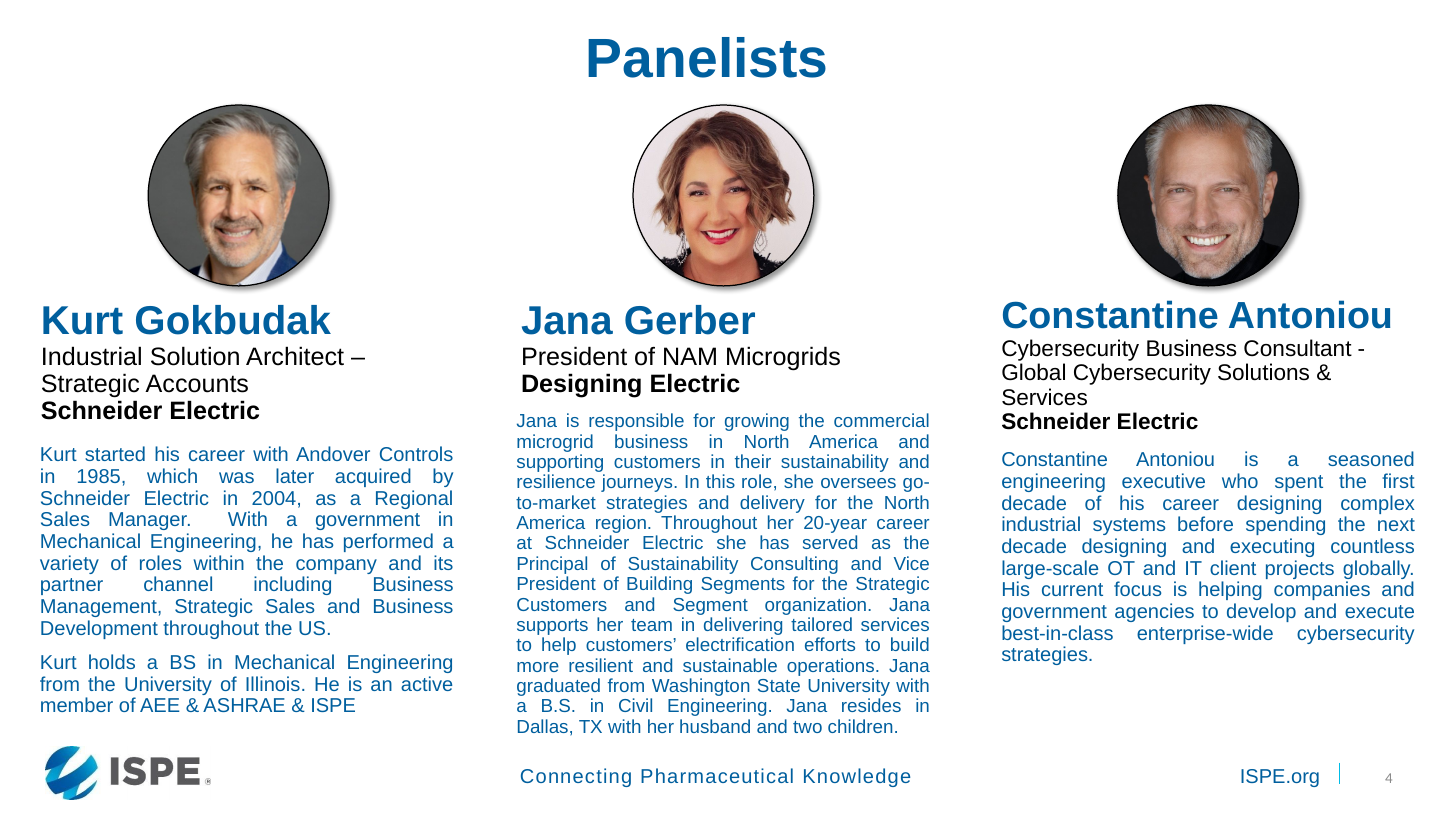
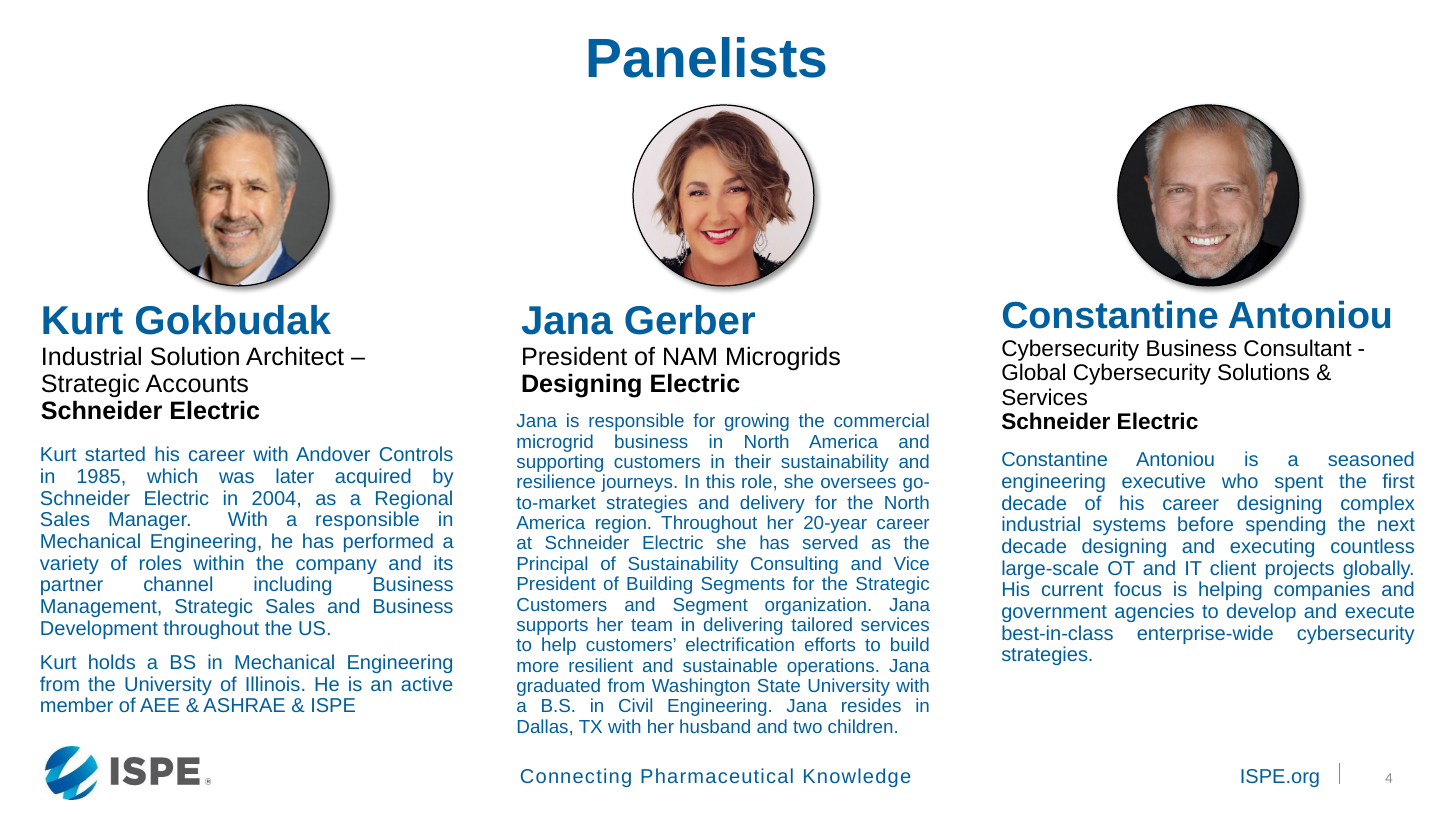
a government: government -> responsible
